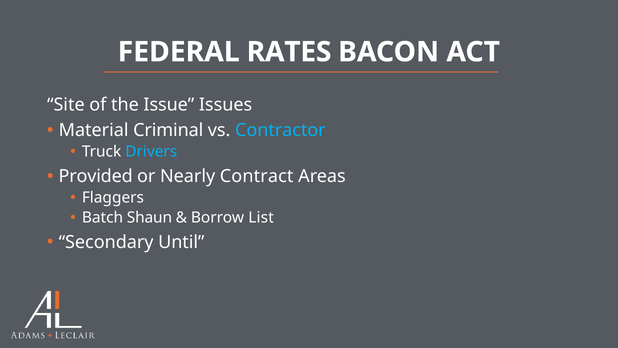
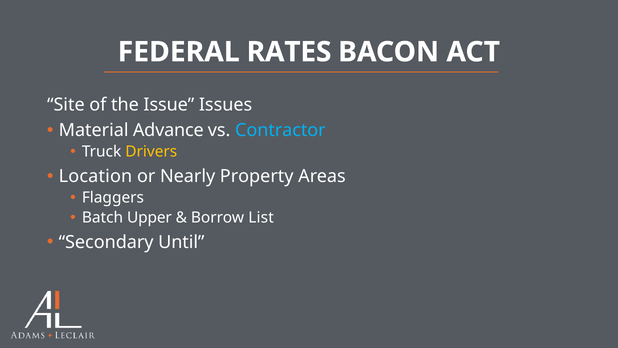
Criminal: Criminal -> Advance
Drivers colour: light blue -> yellow
Provided: Provided -> Location
Contract: Contract -> Property
Shaun: Shaun -> Upper
